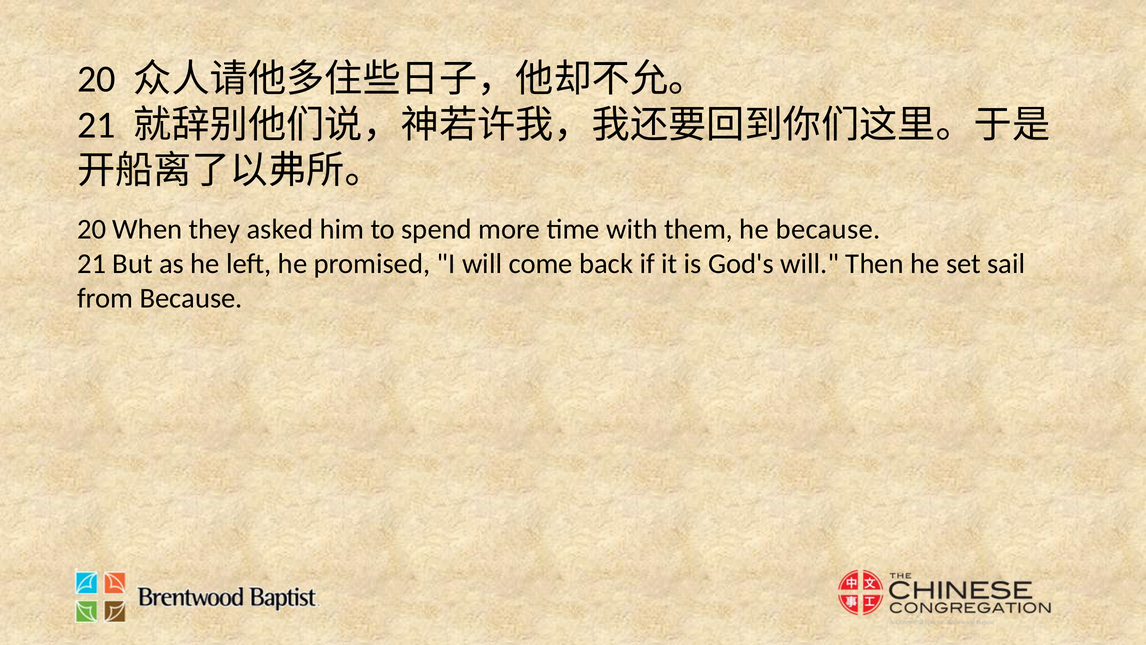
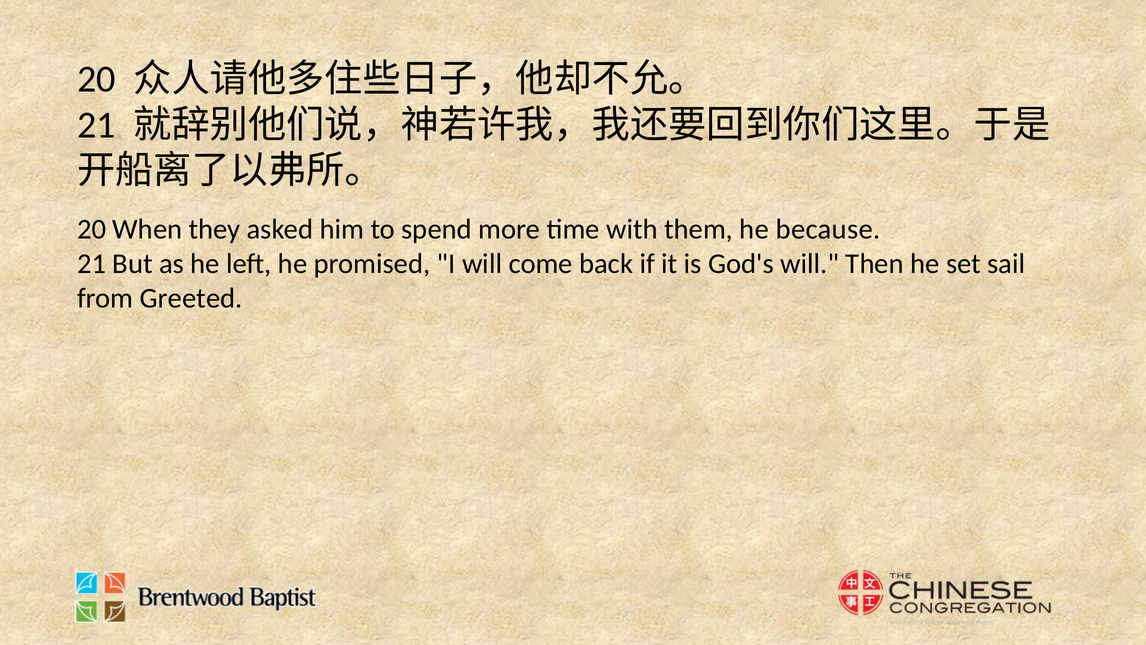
from Because: Because -> Greeted
